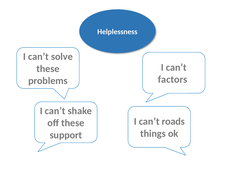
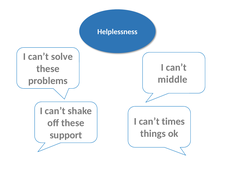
factors: factors -> middle
roads: roads -> times
